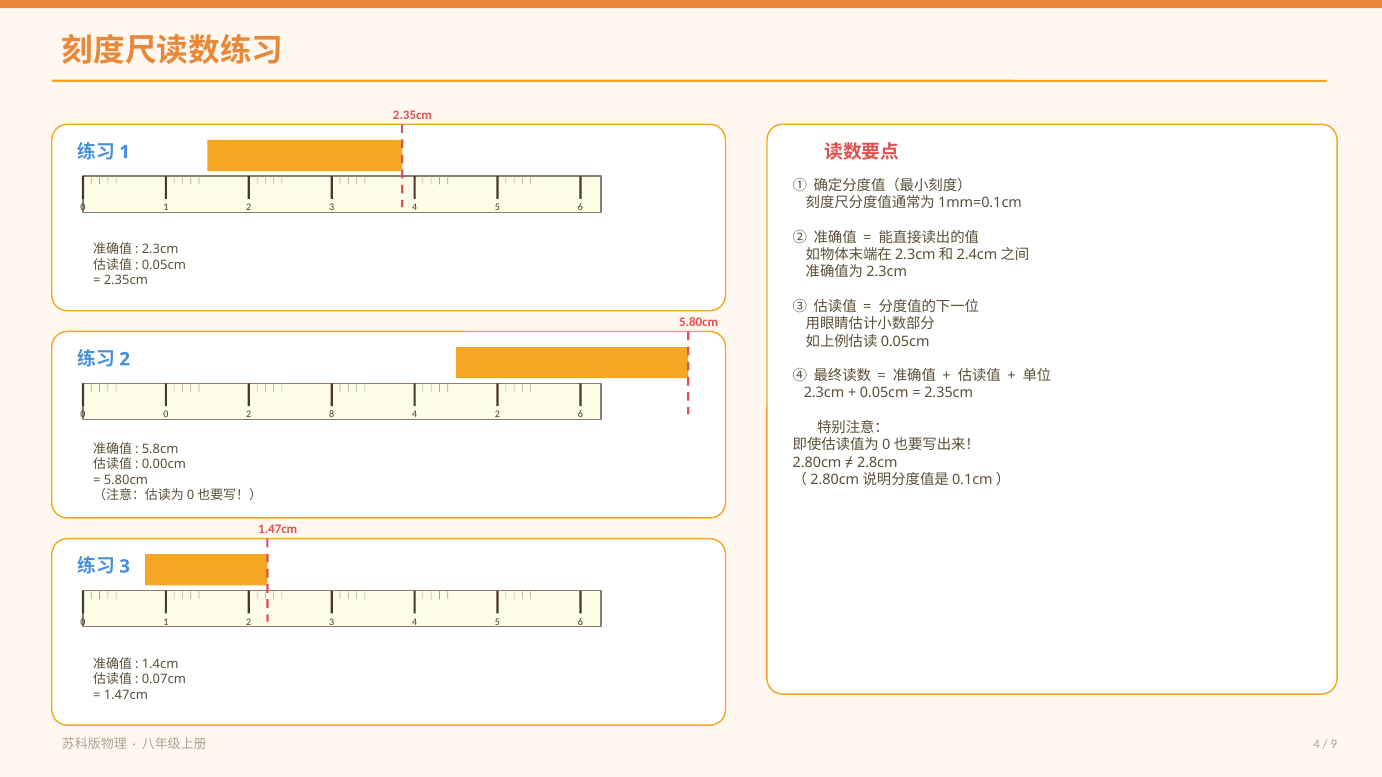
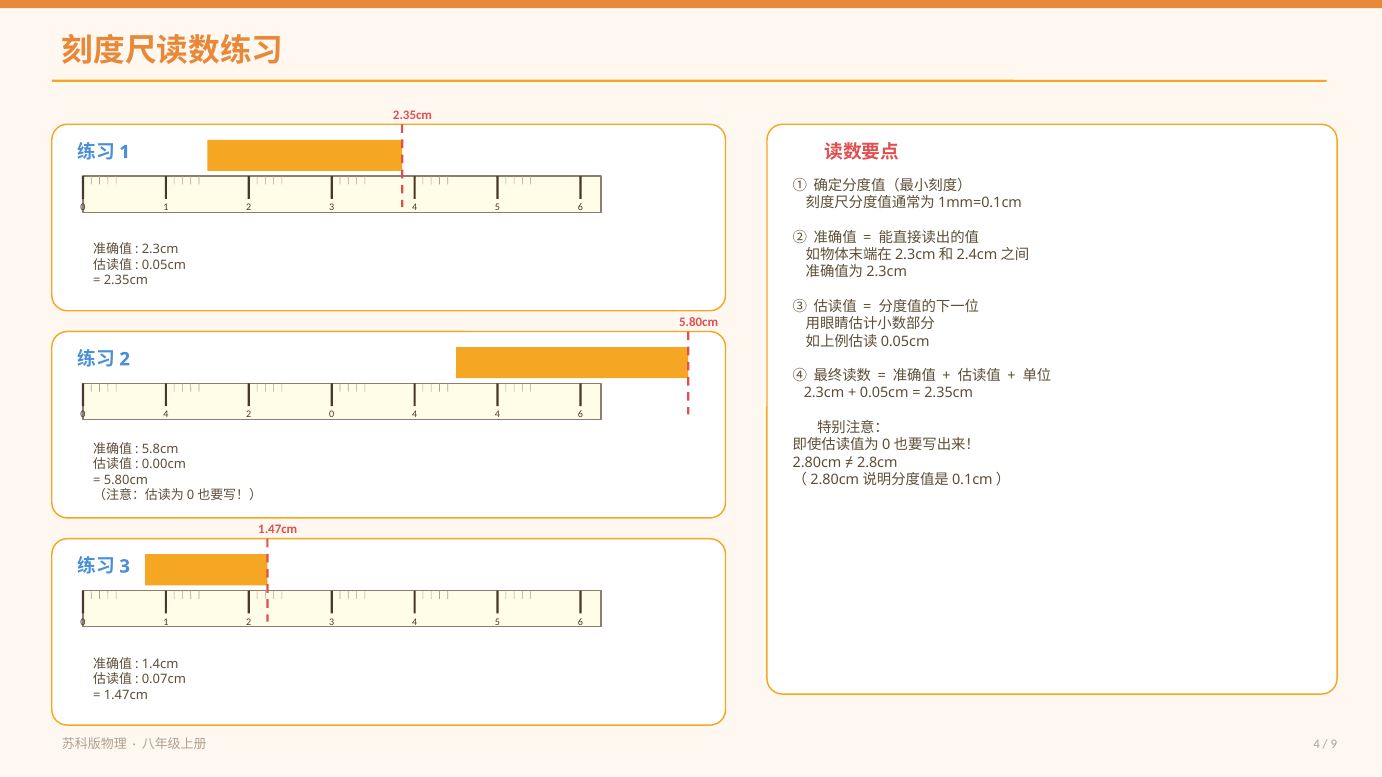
0 at (166, 415): 0 -> 4
8 at (332, 415): 8 -> 0
4 2: 2 -> 4
